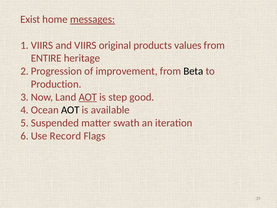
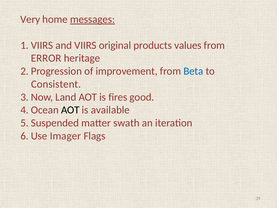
Exist: Exist -> Very
ENTIRE: ENTIRE -> ERROR
Beta colour: black -> blue
Production: Production -> Consistent
AOT at (88, 97) underline: present -> none
step: step -> fires
Record: Record -> Imager
